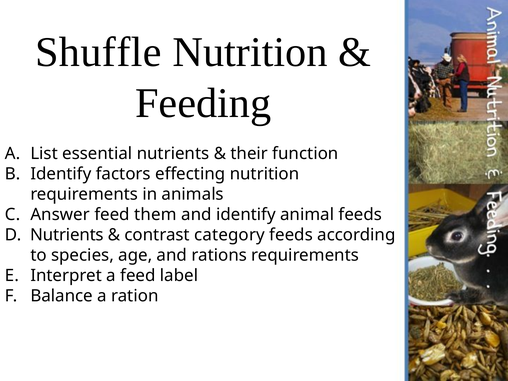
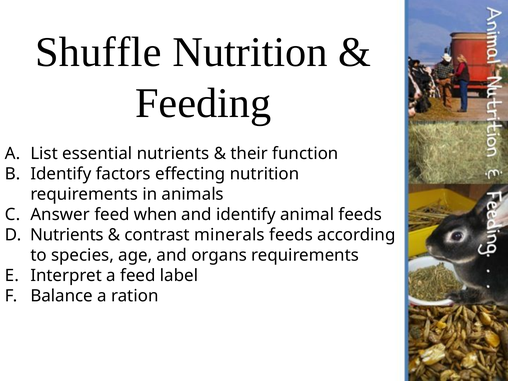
them: them -> when
category: category -> minerals
rations: rations -> organs
